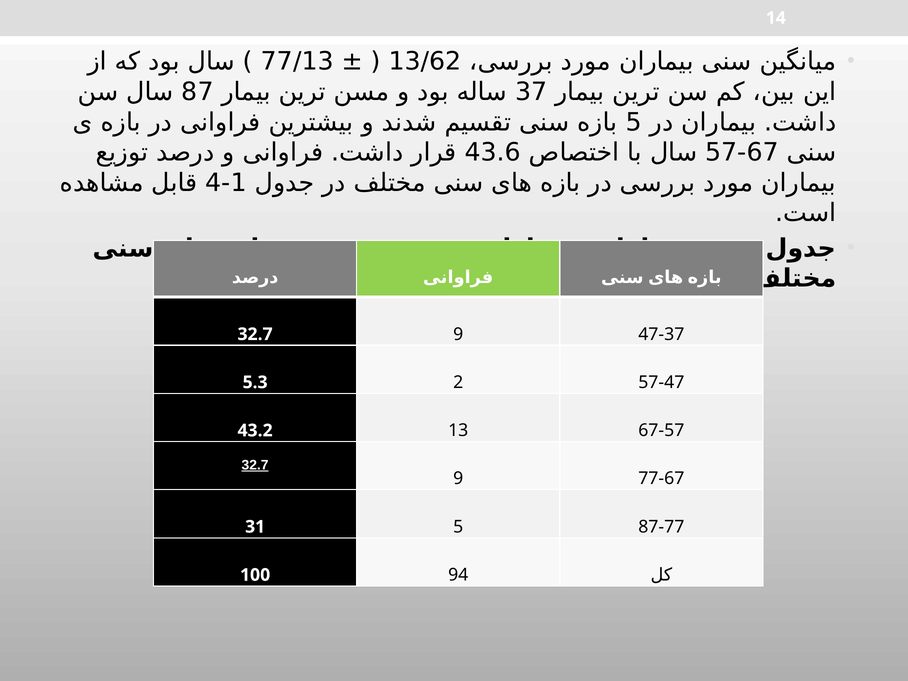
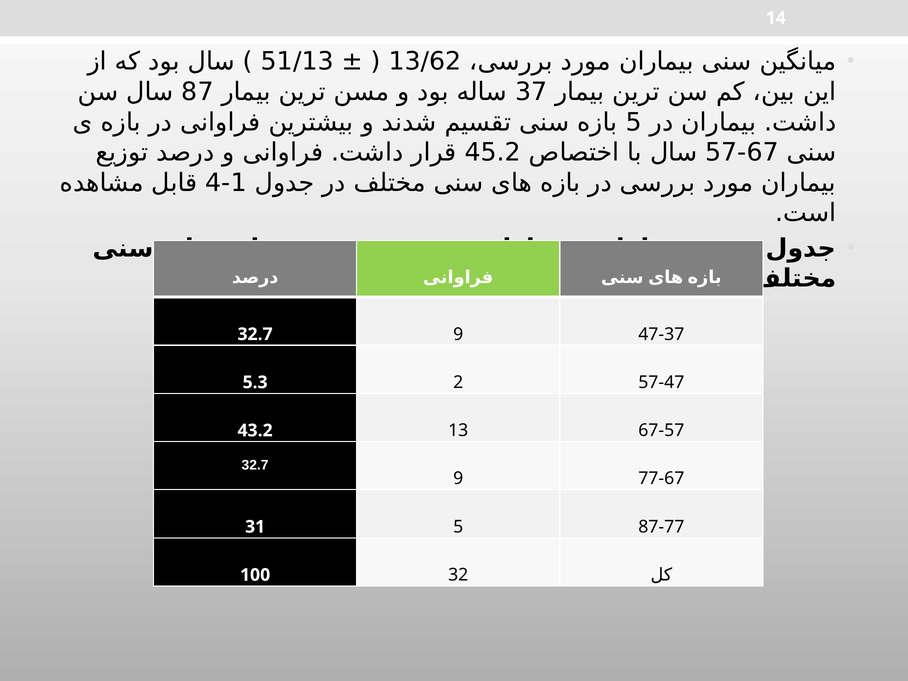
77/13: 77/13 -> 51/13
43.6: 43.6 -> 45.2
32.7 at (255, 465) underline: present -> none
94: 94 -> 32
